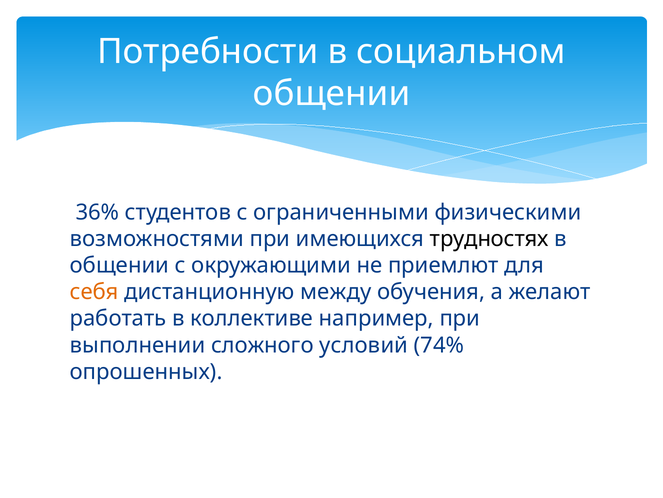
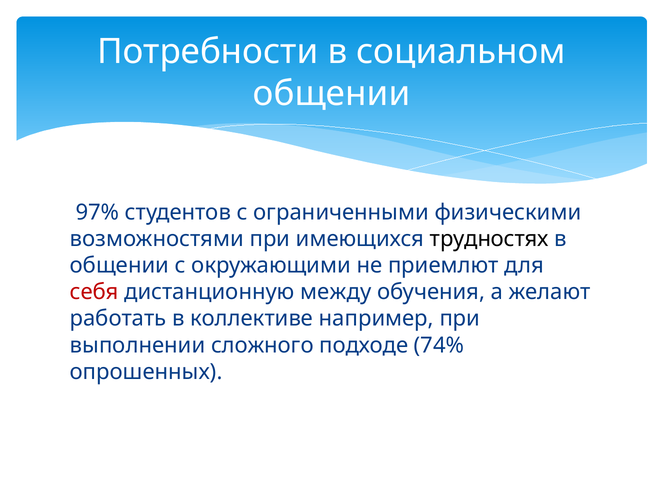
36%: 36% -> 97%
себя colour: orange -> red
условий: условий -> подходе
